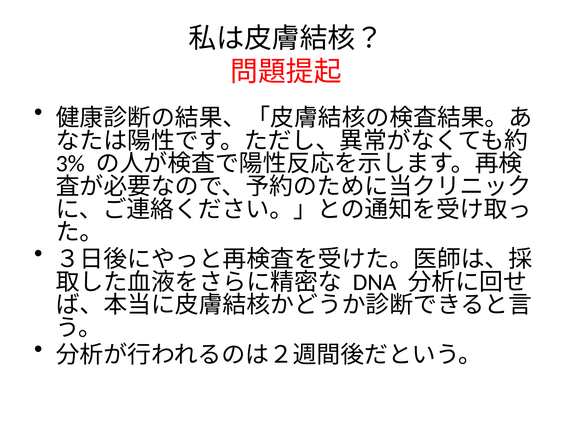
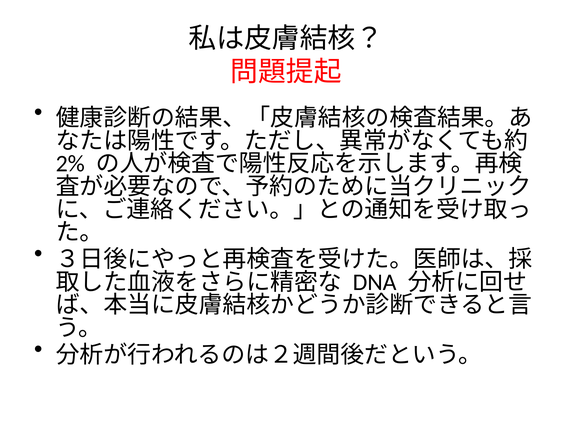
3%: 3% -> 2%
